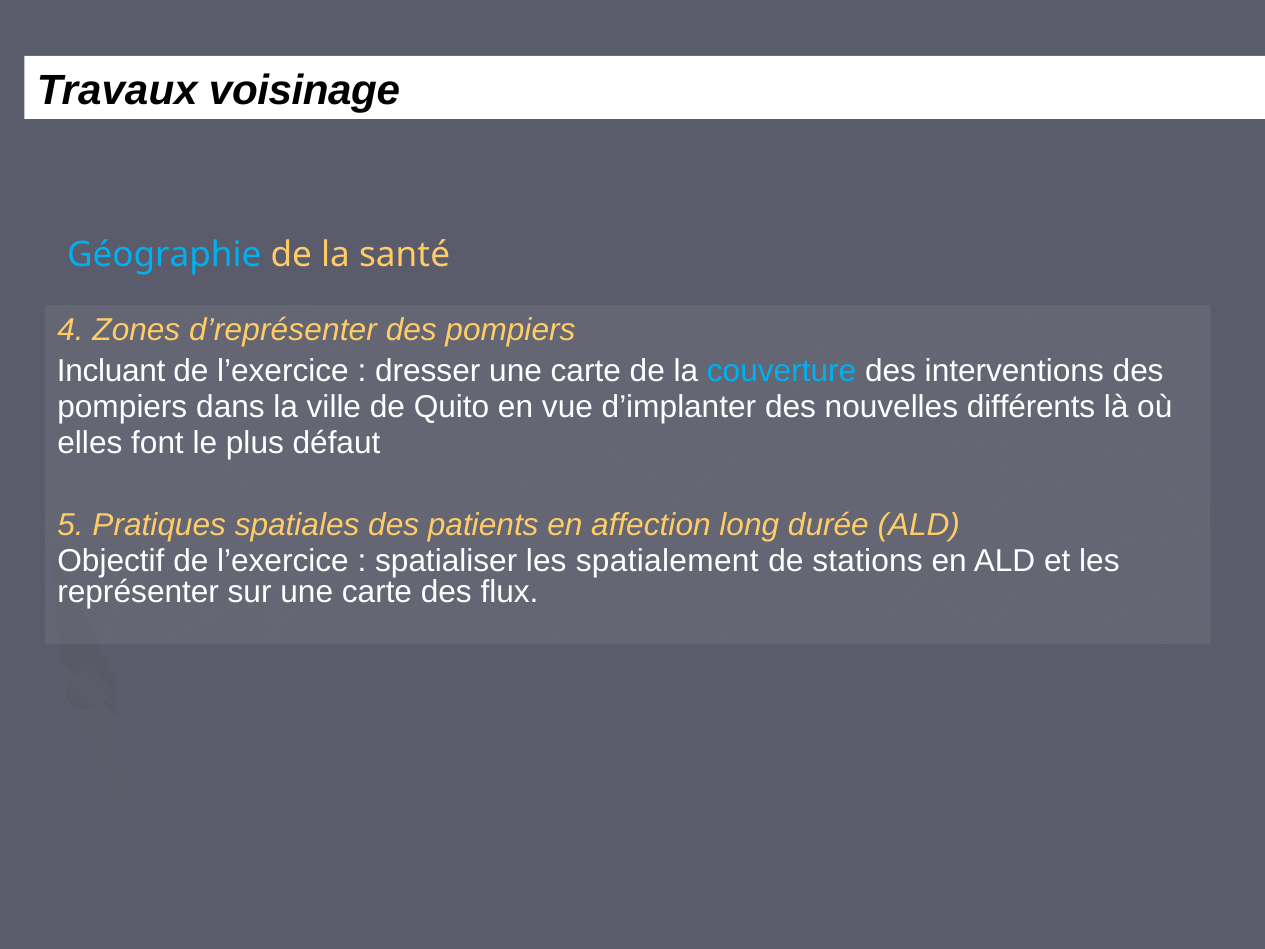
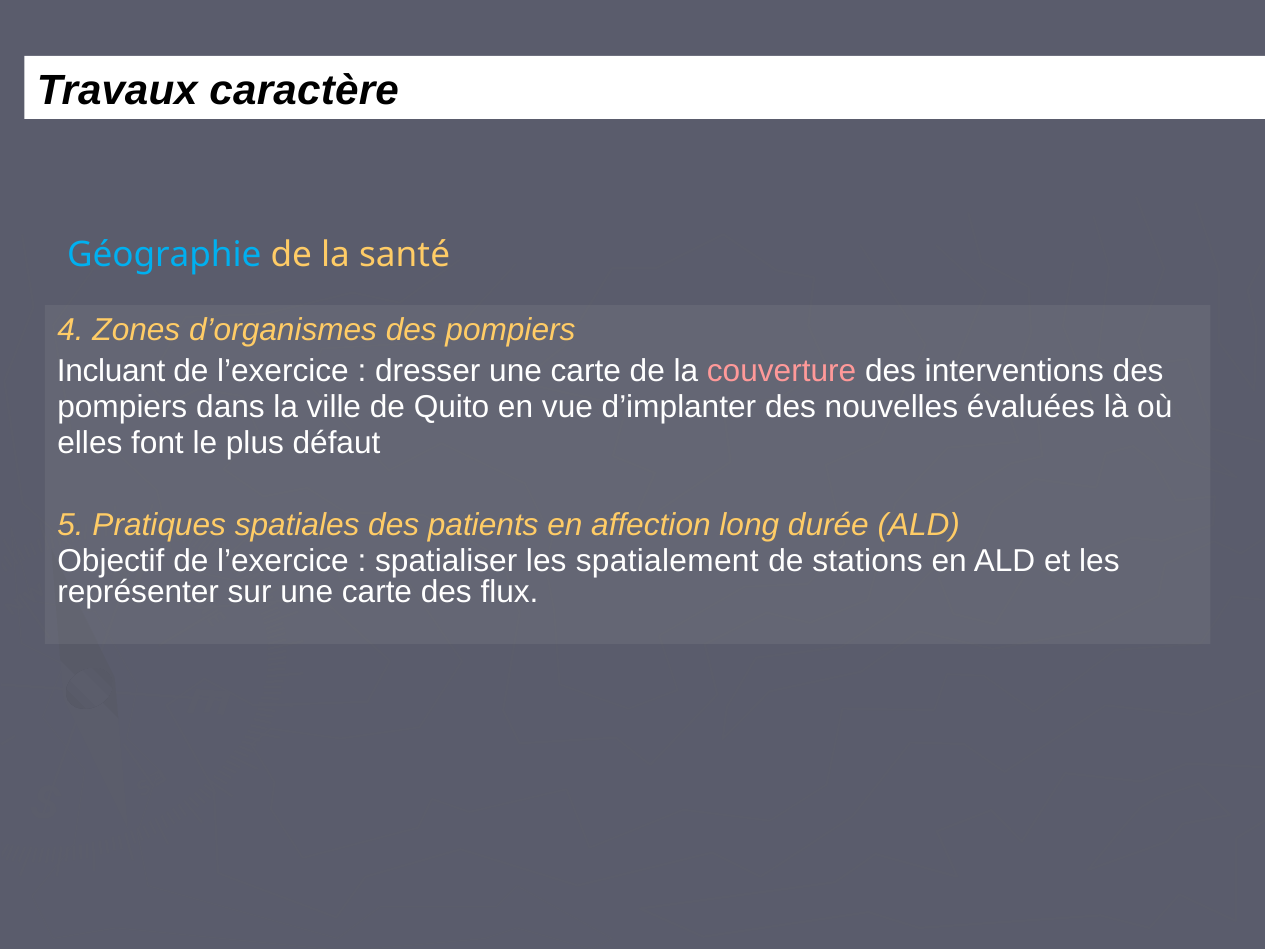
voisinage: voisinage -> caractère
d’représenter: d’représenter -> d’organismes
couverture colour: light blue -> pink
différents: différents -> évaluées
